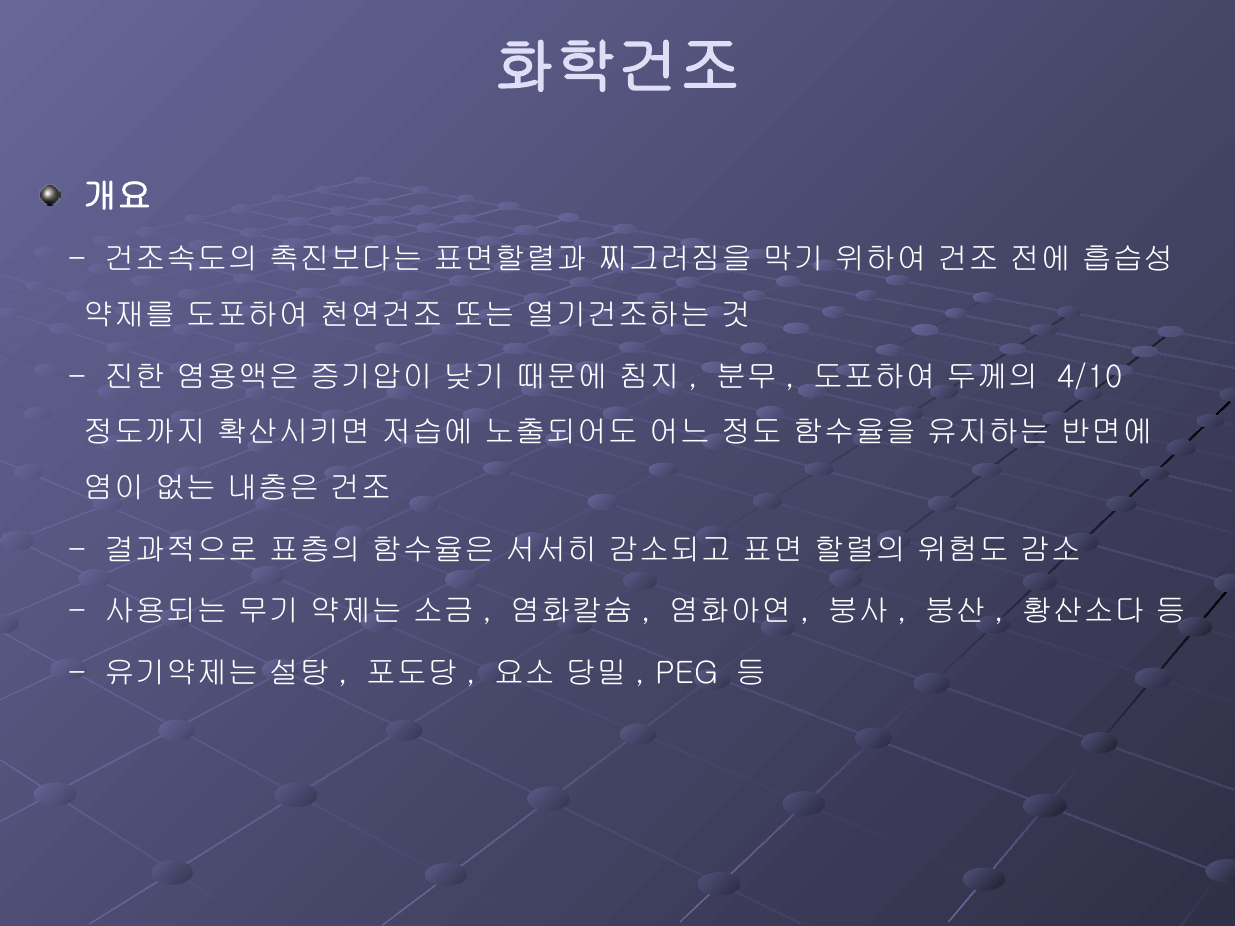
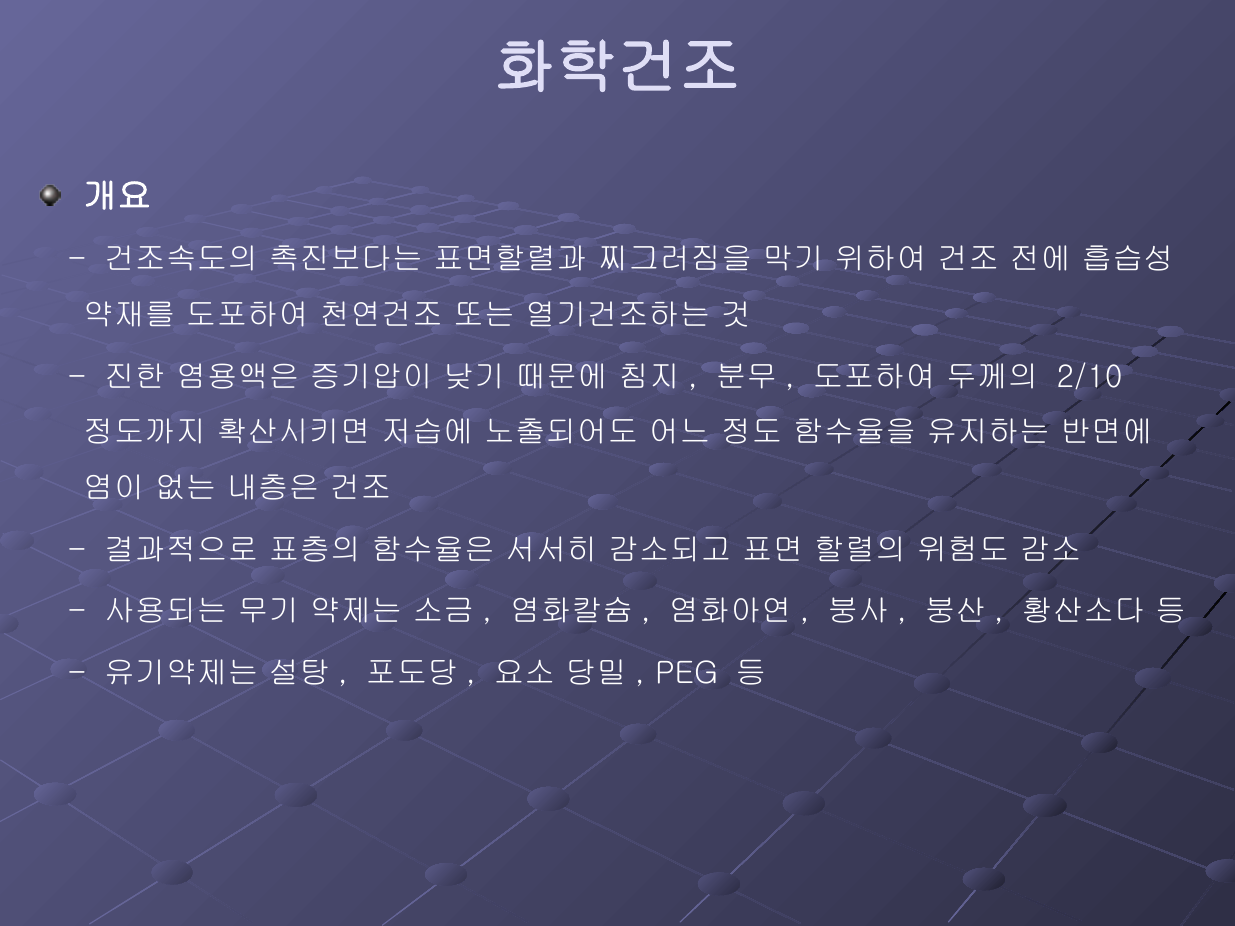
4/10: 4/10 -> 2/10
